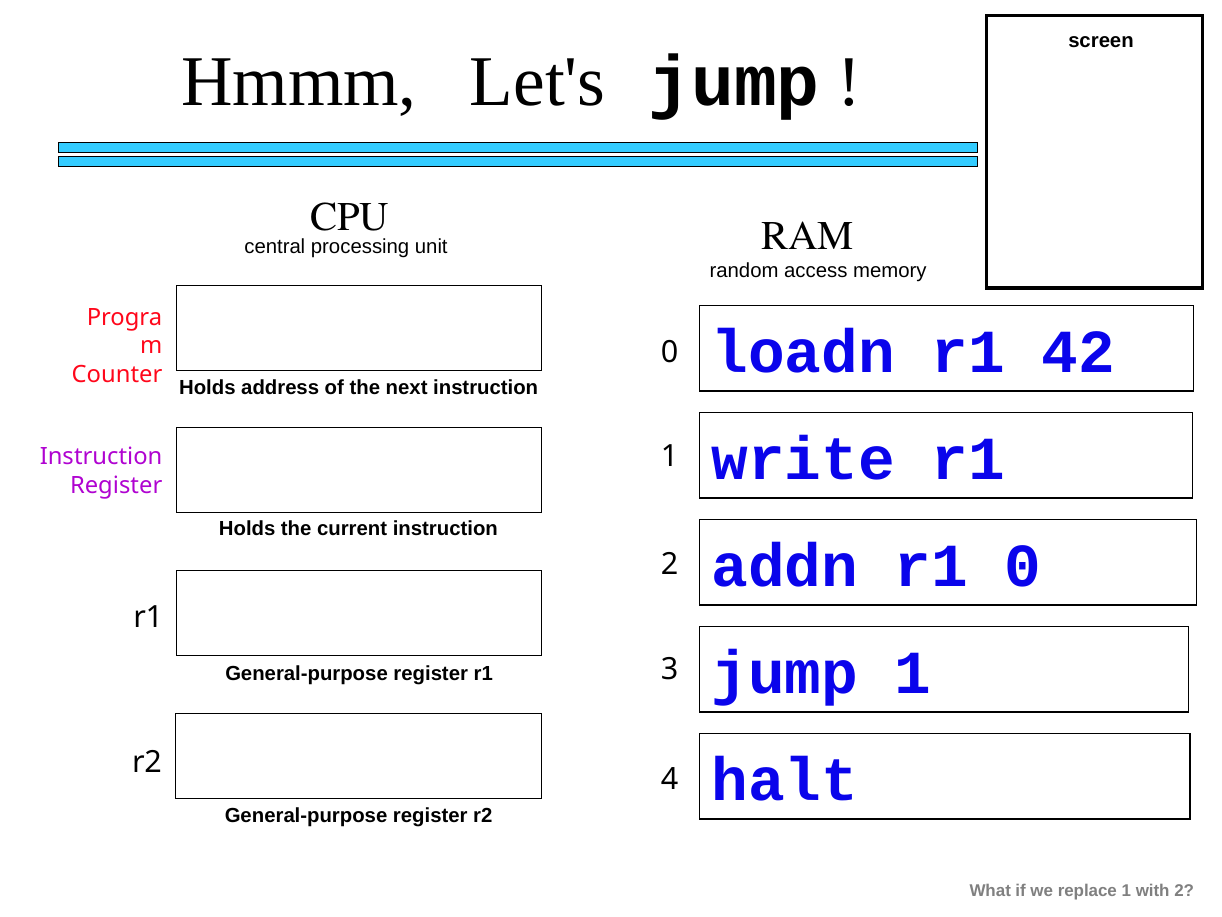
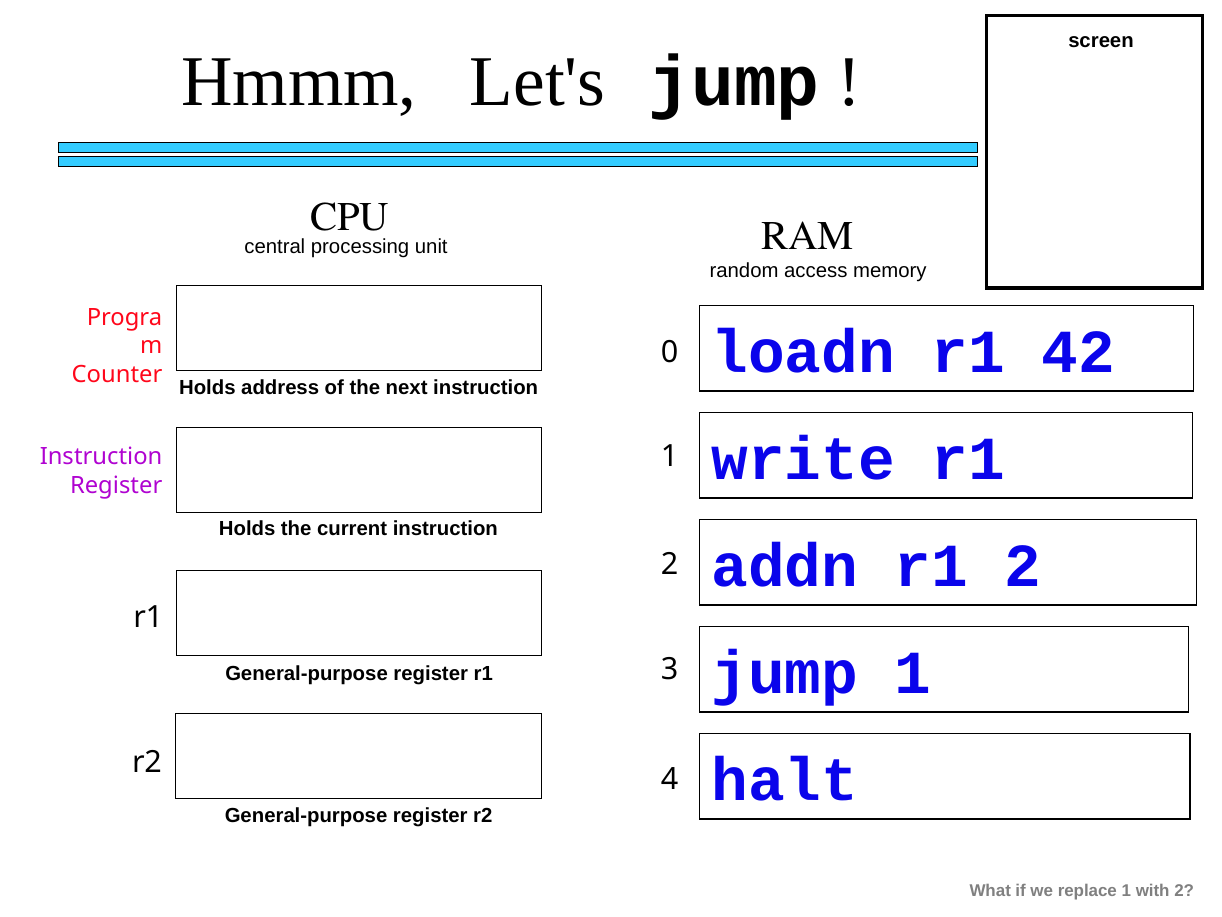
r1 0: 0 -> 2
